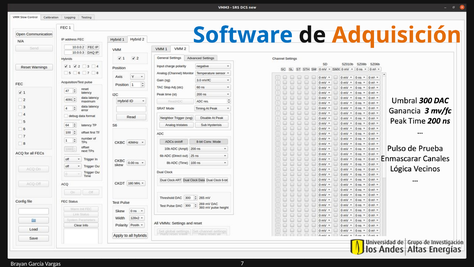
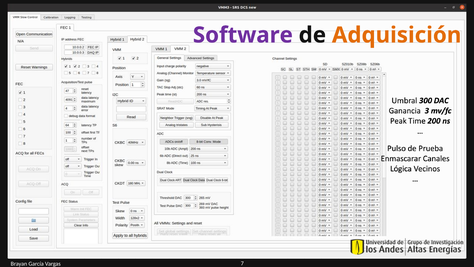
Software colour: blue -> purple
